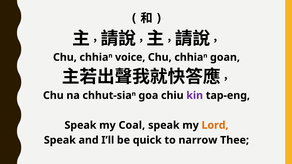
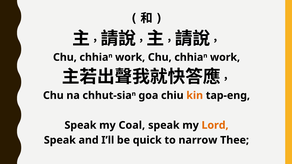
voice at (130, 57): voice -> work
goan at (225, 57): goan -> work
kin colour: purple -> orange
